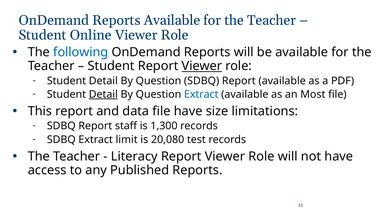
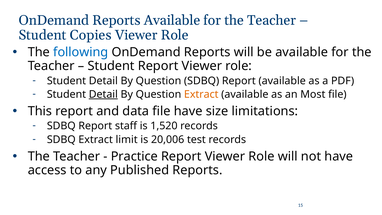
Online: Online -> Copies
Viewer at (202, 66) underline: present -> none
Extract at (201, 94) colour: blue -> orange
1,300: 1,300 -> 1,520
20,080: 20,080 -> 20,006
Literacy: Literacy -> Practice
